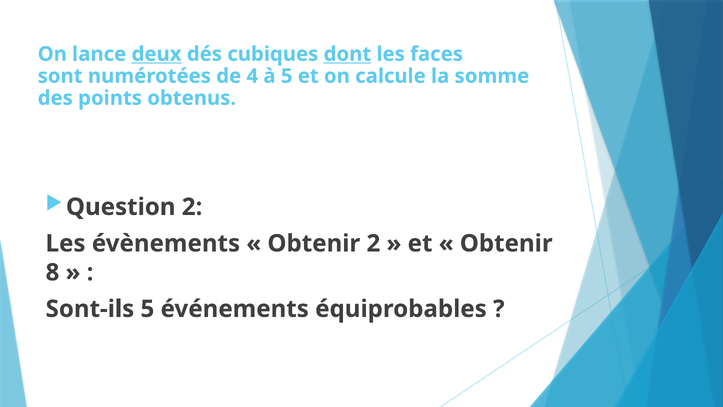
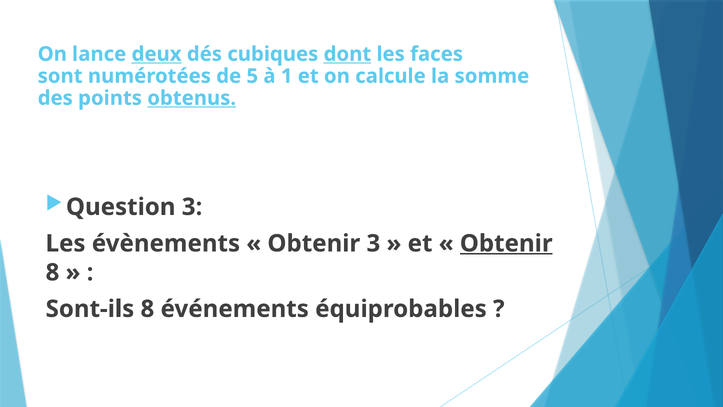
4: 4 -> 5
à 5: 5 -> 1
obtenus underline: none -> present
Question 2: 2 -> 3
Obtenir 2: 2 -> 3
Obtenir at (506, 243) underline: none -> present
Sont-ils 5: 5 -> 8
